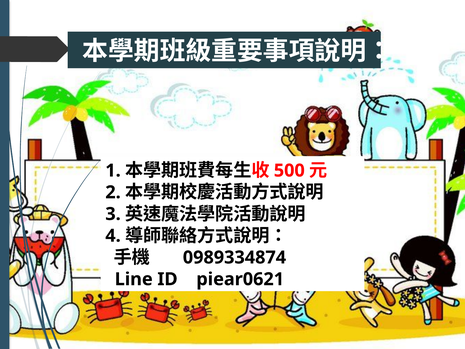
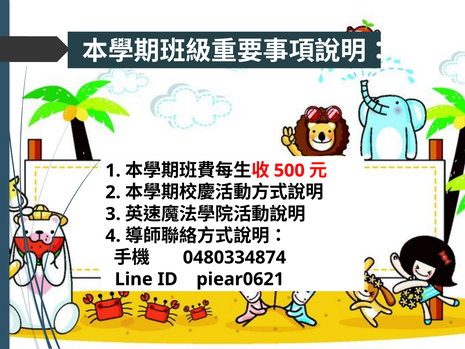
0989334874: 0989334874 -> 0480334874
